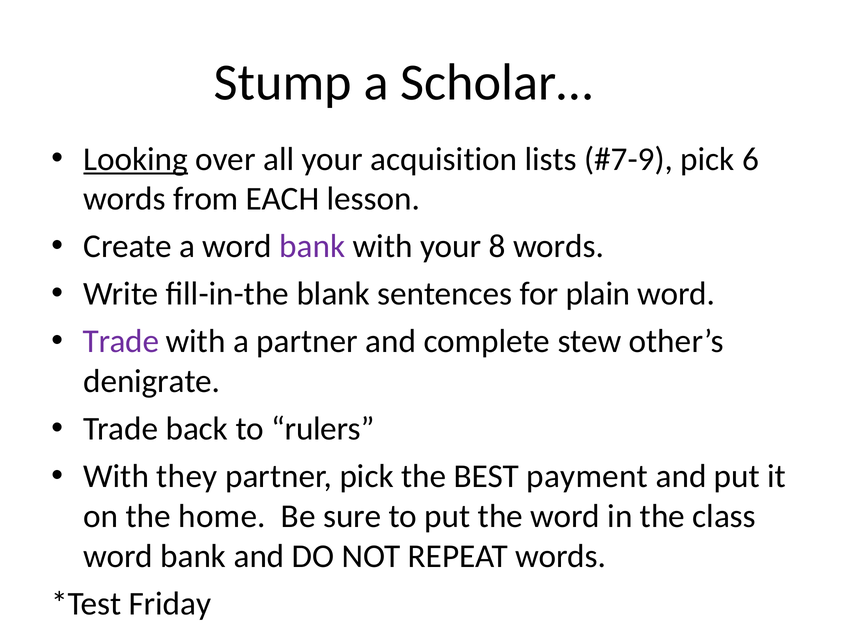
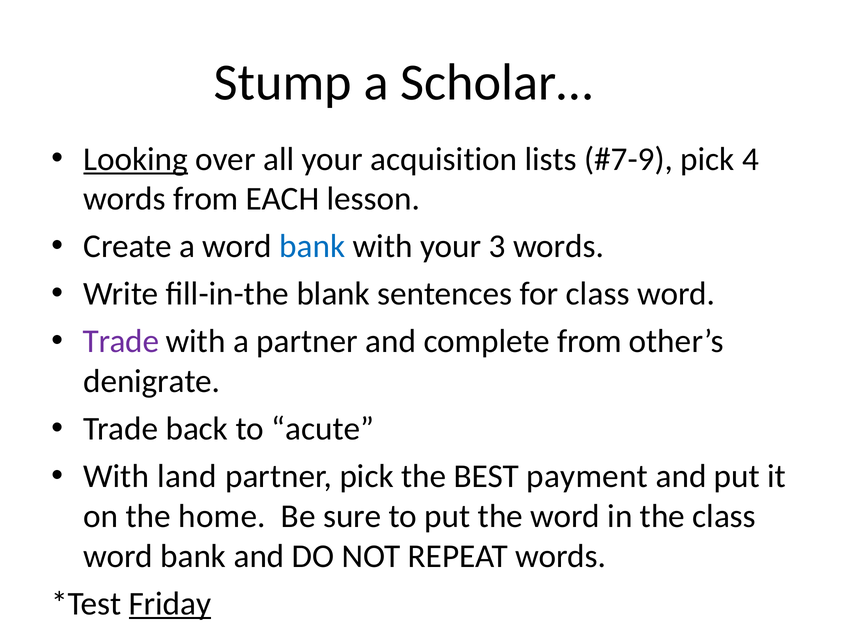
6: 6 -> 4
bank at (312, 247) colour: purple -> blue
8: 8 -> 3
for plain: plain -> class
complete stew: stew -> from
rulers: rulers -> acute
they: they -> land
Friday underline: none -> present
